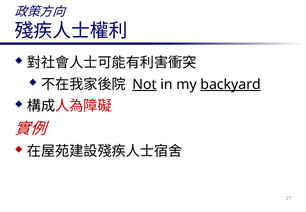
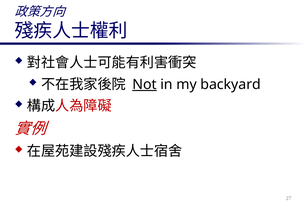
backyard underline: present -> none
